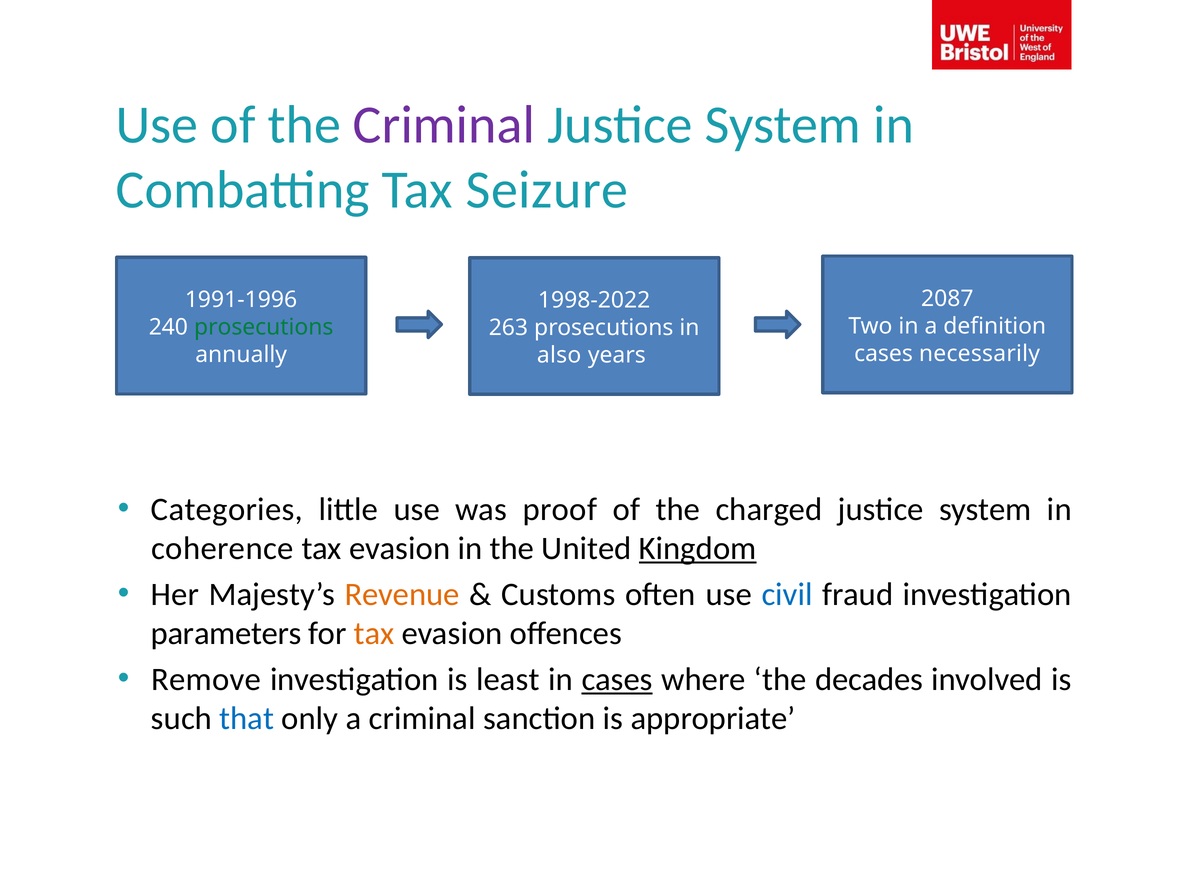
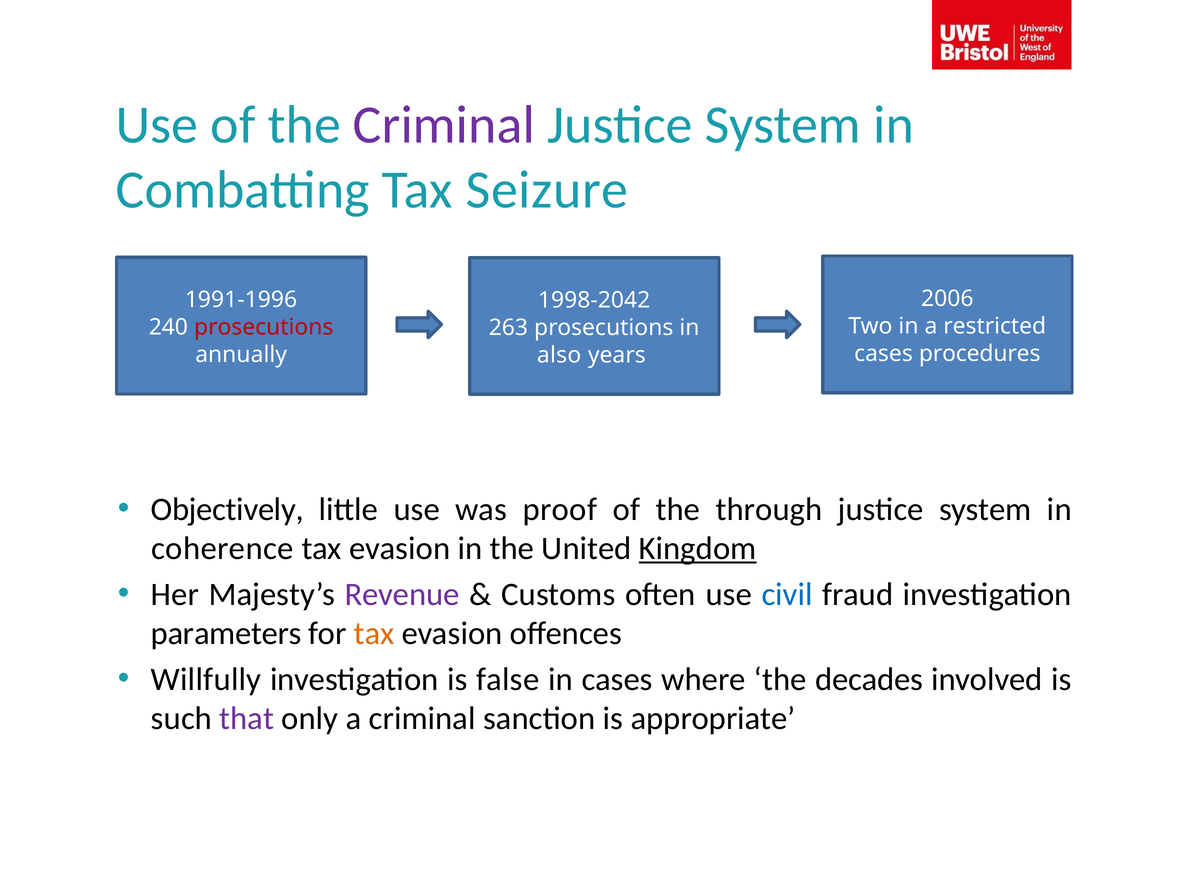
2087: 2087 -> 2006
1998-2022: 1998-2022 -> 1998-2042
definition: definition -> restricted
prosecutions at (264, 327) colour: green -> red
necessarily: necessarily -> procedures
Categories: Categories -> Objectively
charged: charged -> through
Revenue colour: orange -> purple
Remove: Remove -> Willfully
least: least -> false
cases at (617, 680) underline: present -> none
that colour: blue -> purple
